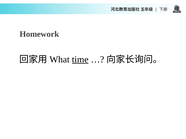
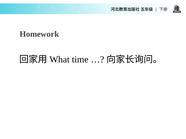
time underline: present -> none
